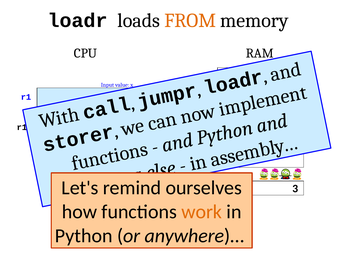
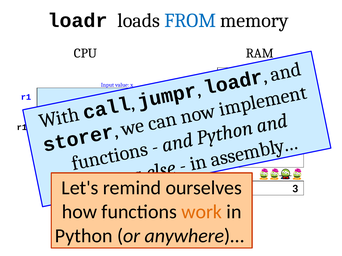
FROM at (190, 21) colour: orange -> blue
